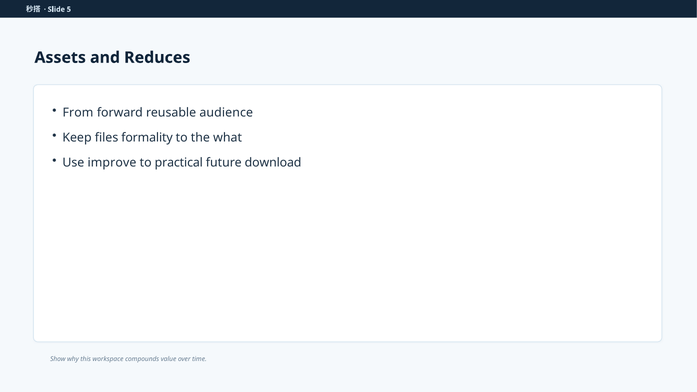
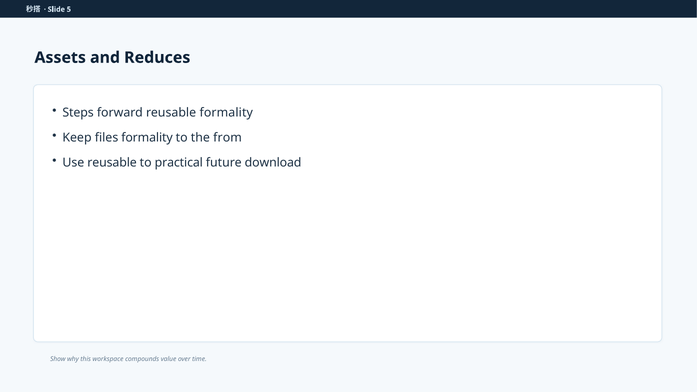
From: From -> Steps
reusable audience: audience -> formality
what: what -> from
Use improve: improve -> reusable
